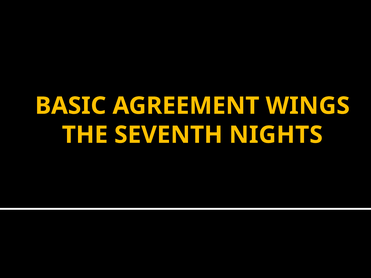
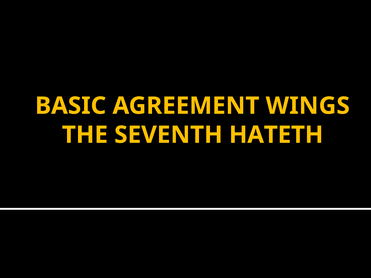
NIGHTS: NIGHTS -> HATETH
